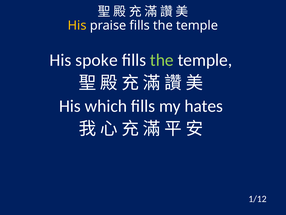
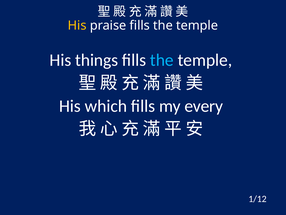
spoke: spoke -> things
the at (162, 60) colour: light green -> light blue
hates: hates -> every
